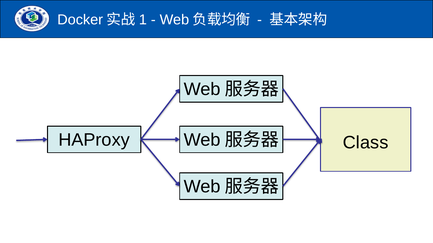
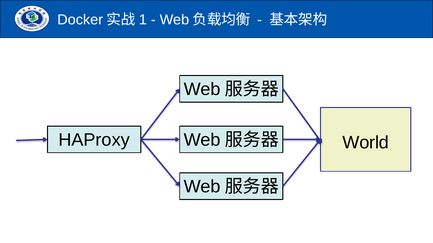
Class: Class -> World
